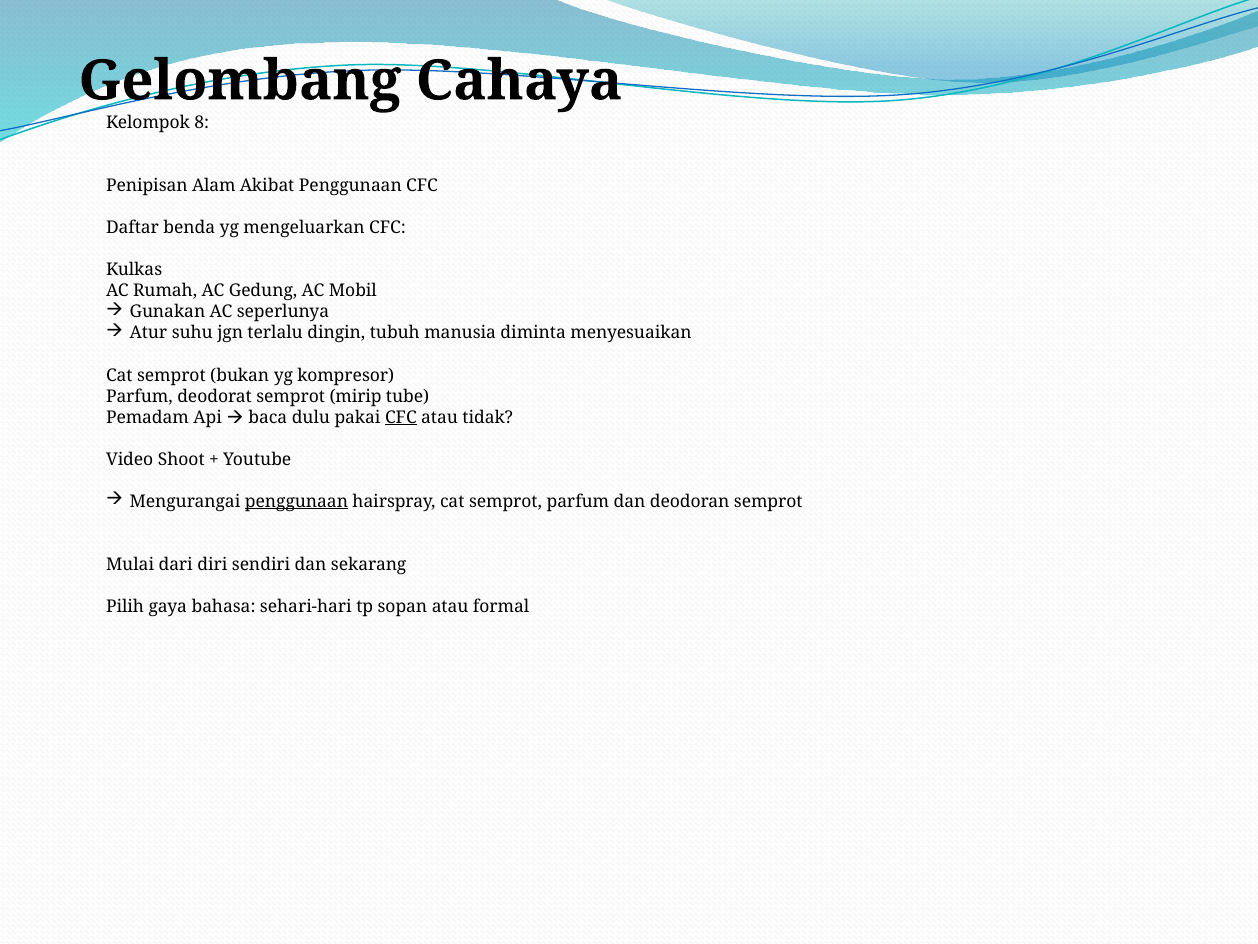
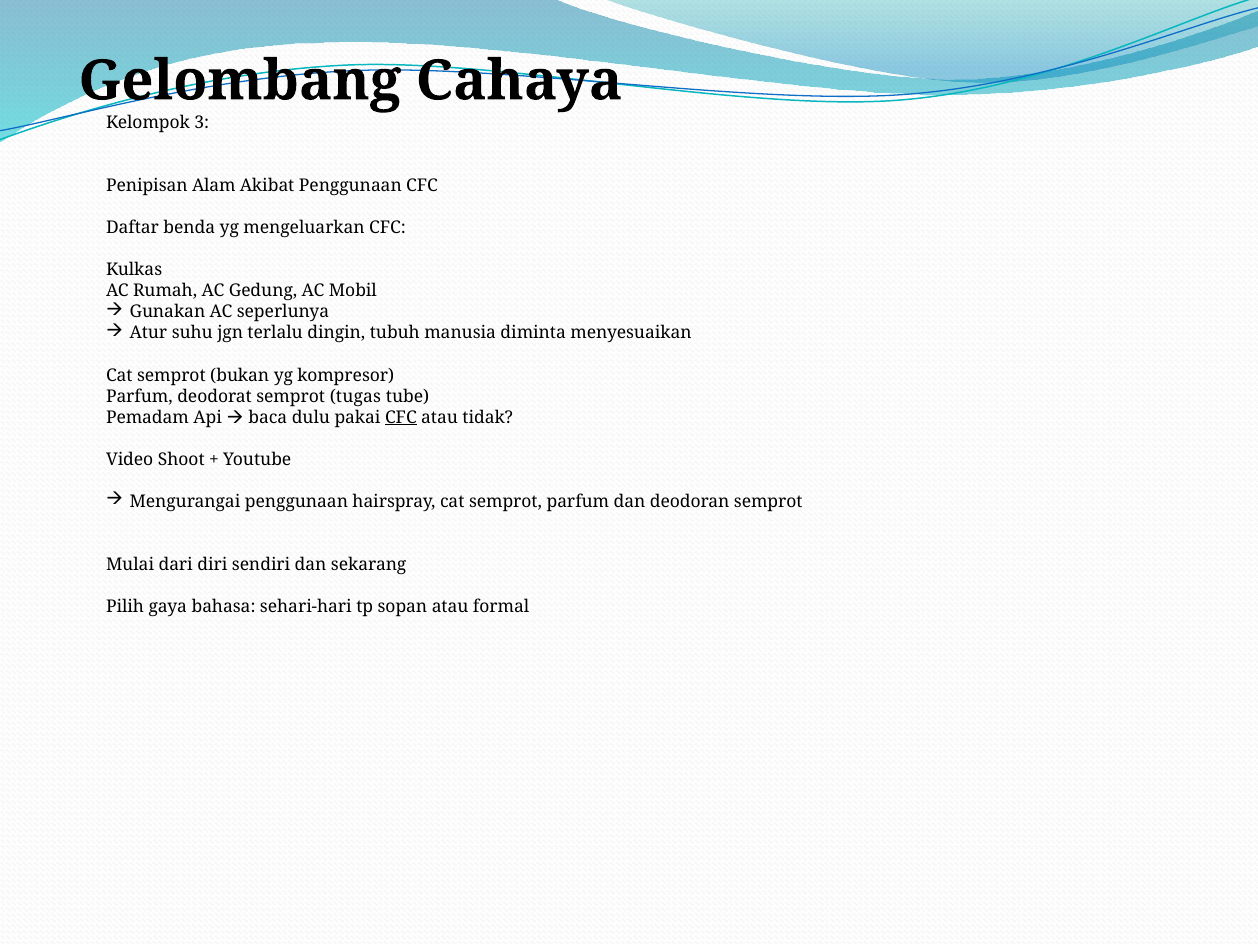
8: 8 -> 3
mirip: mirip -> tugas
penggunaan at (296, 501) underline: present -> none
